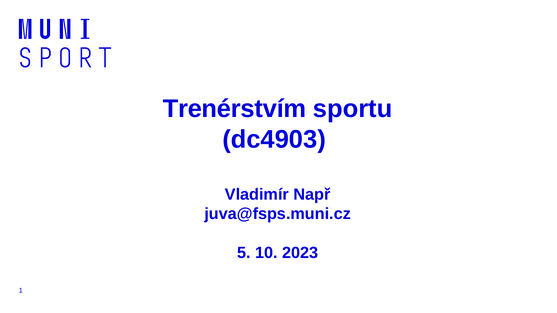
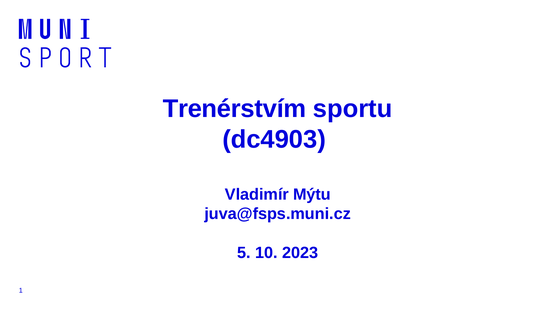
Např: Např -> Mýtu
